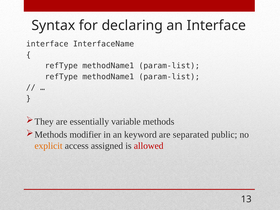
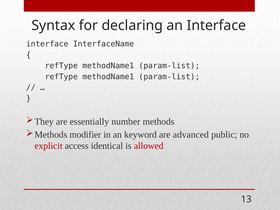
variable: variable -> number
separated: separated -> advanced
explicit colour: orange -> red
assigned: assigned -> identical
